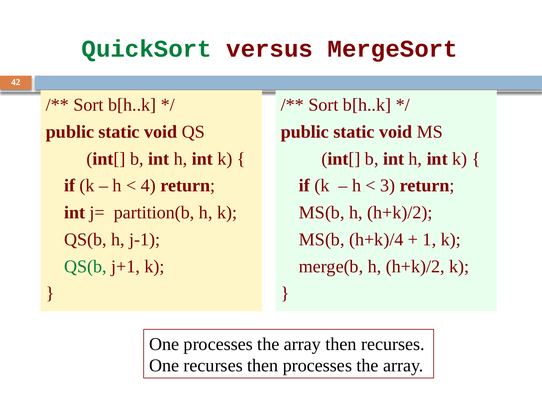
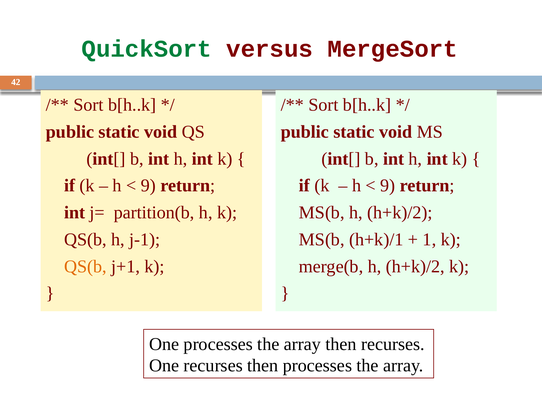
4 at (148, 186): 4 -> 9
3 at (388, 186): 3 -> 9
h+k)/4: h+k)/4 -> h+k)/1
QS(b at (85, 267) colour: green -> orange
